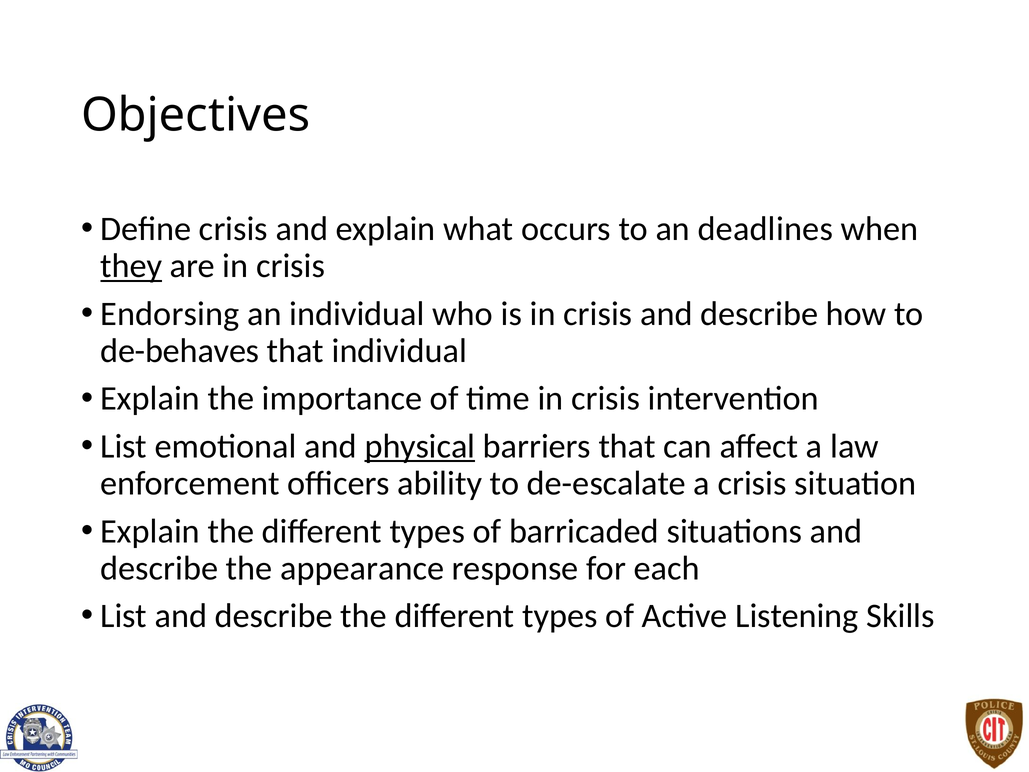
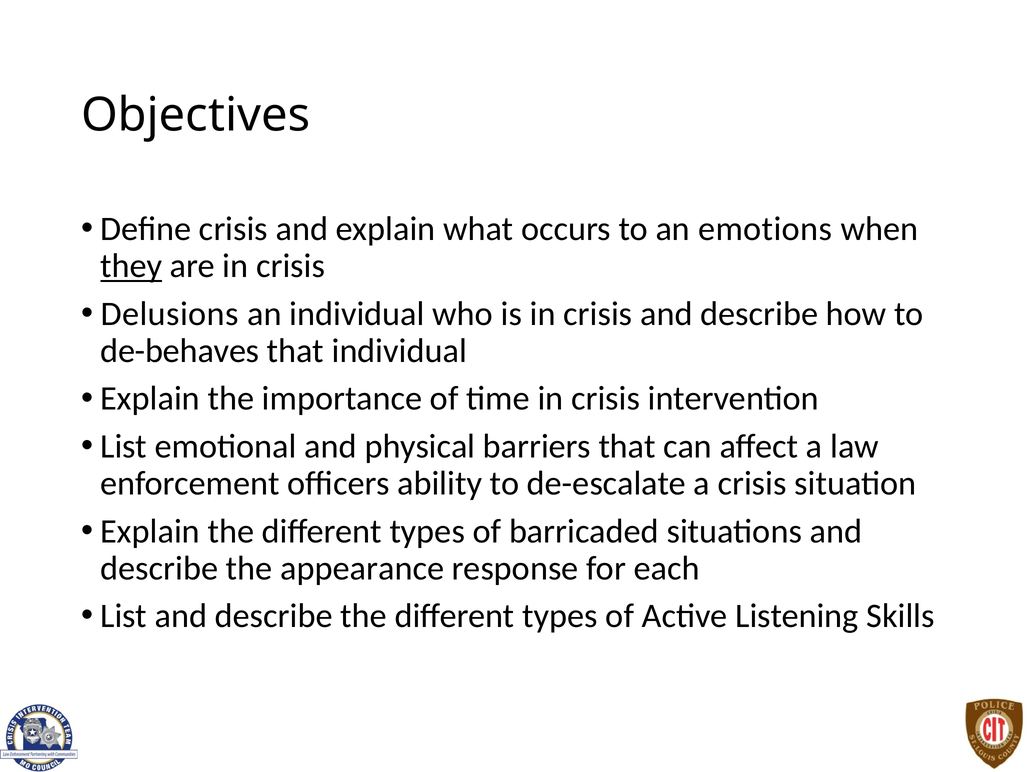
deadlines: deadlines -> emotions
Endorsing: Endorsing -> Delusions
physical underline: present -> none
